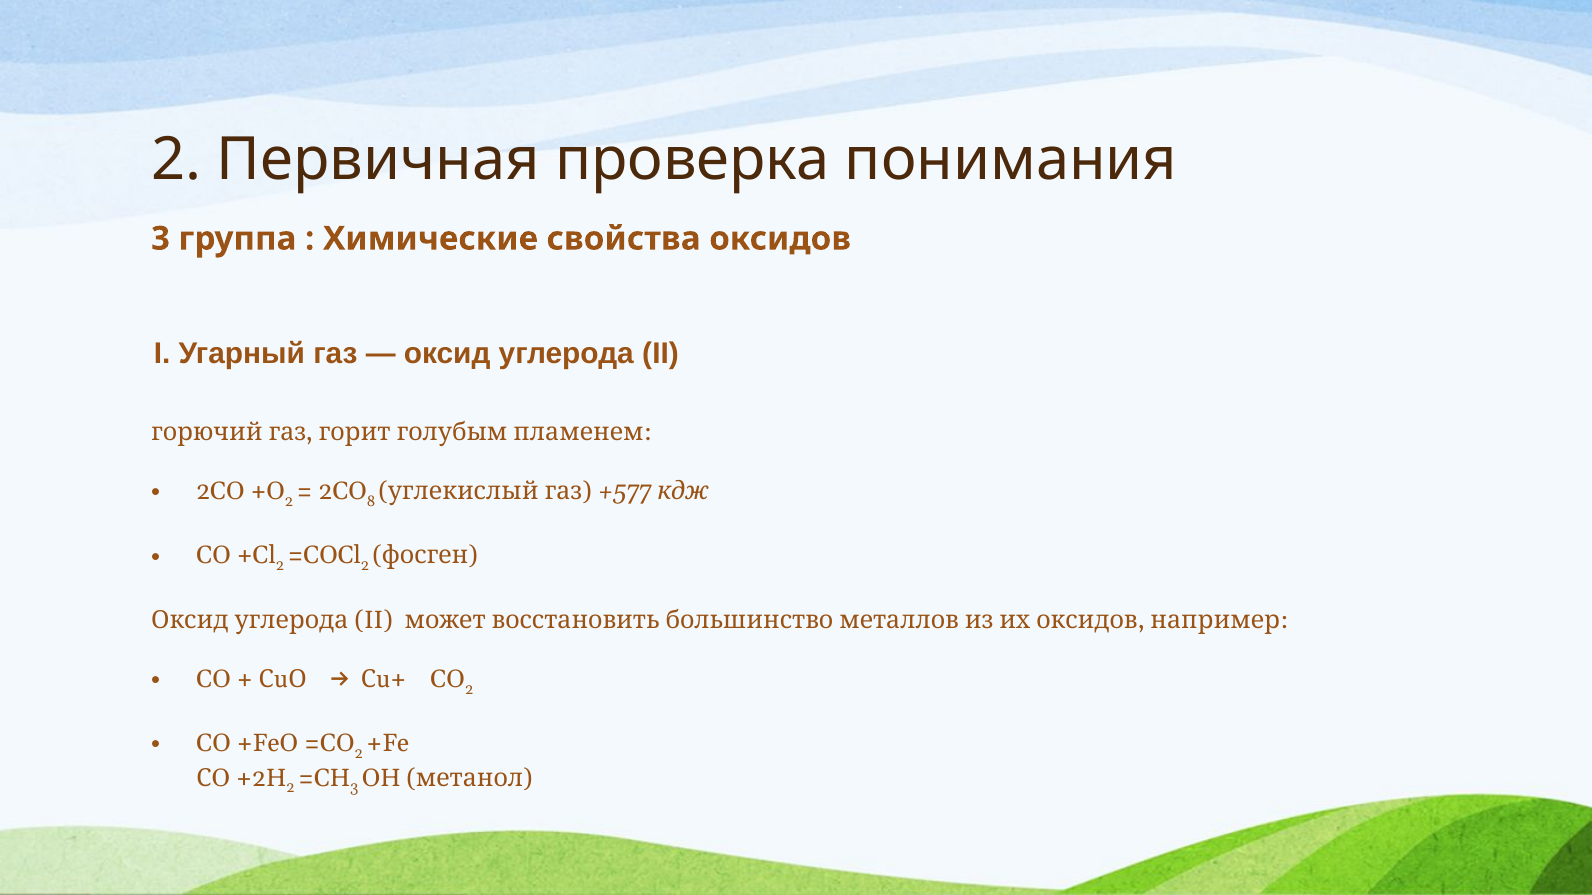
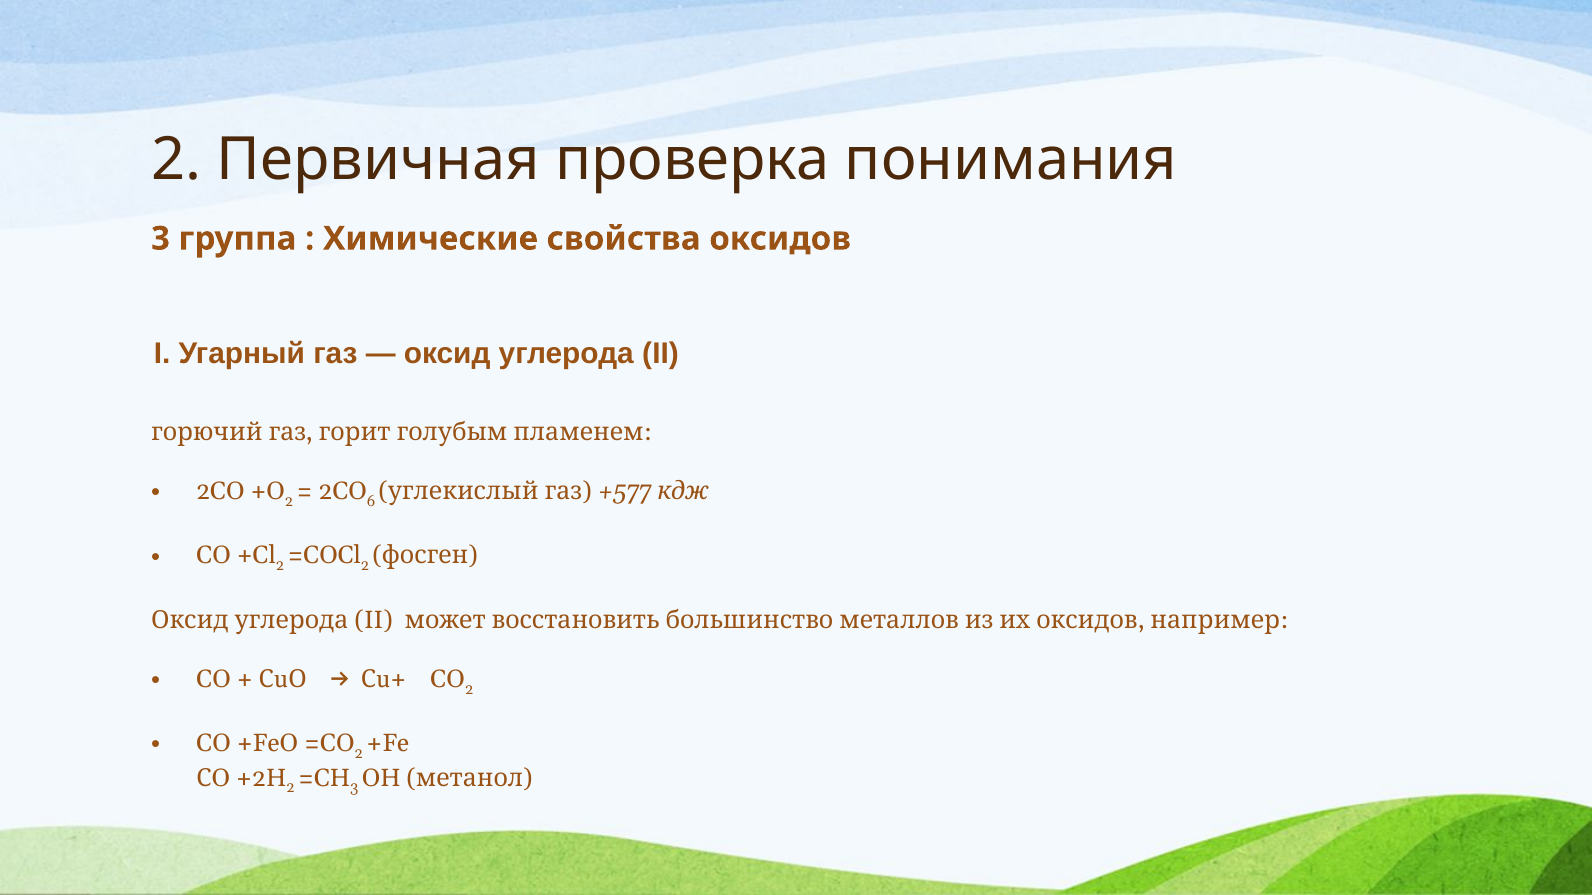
8: 8 -> 6
